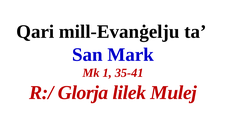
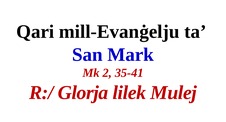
1: 1 -> 2
